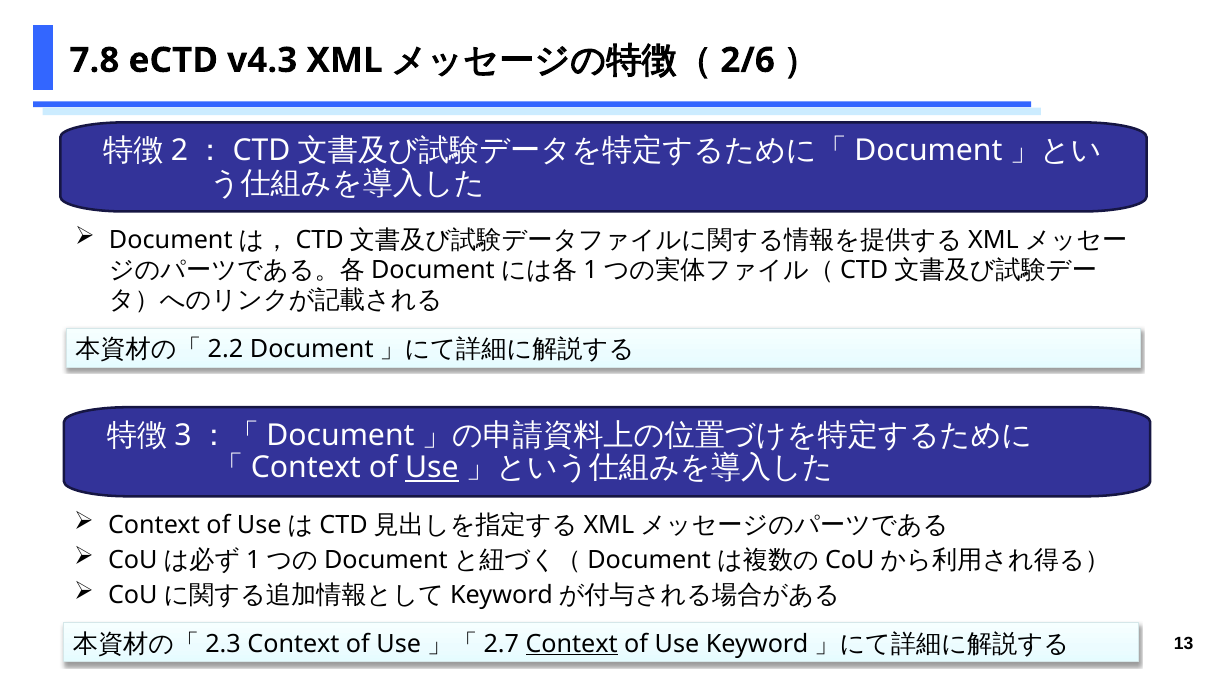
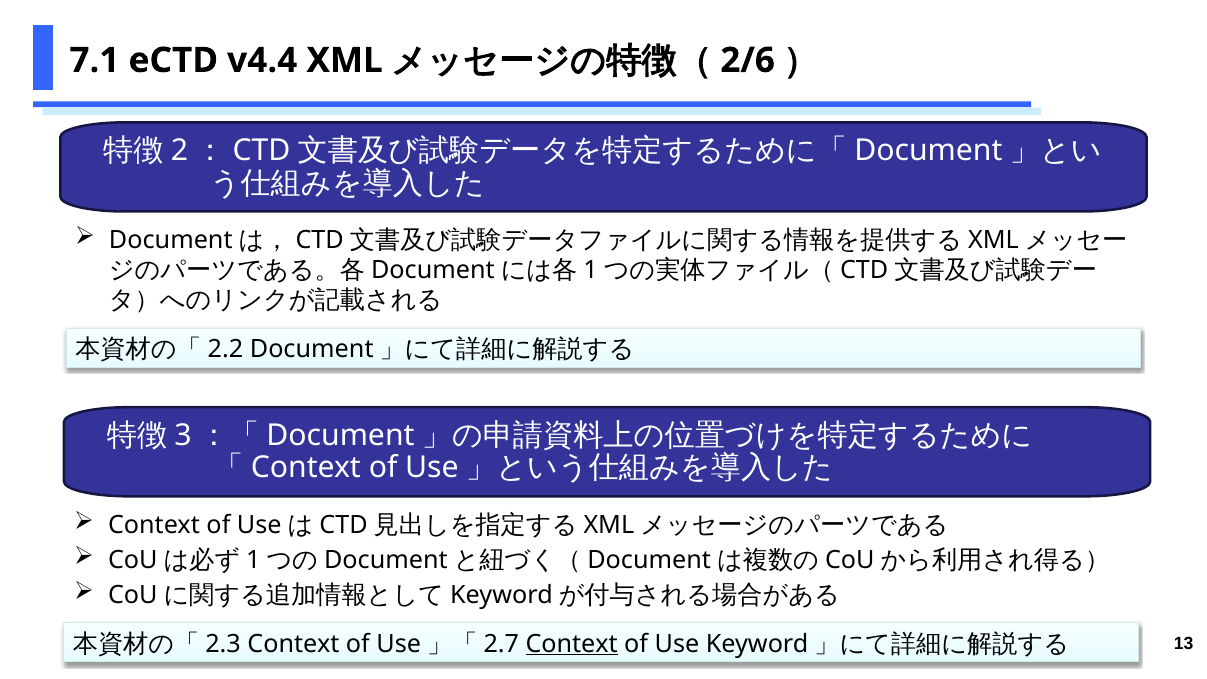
7.8: 7.8 -> 7.1
v4.3: v4.3 -> v4.4
Use at (432, 468) underline: present -> none
